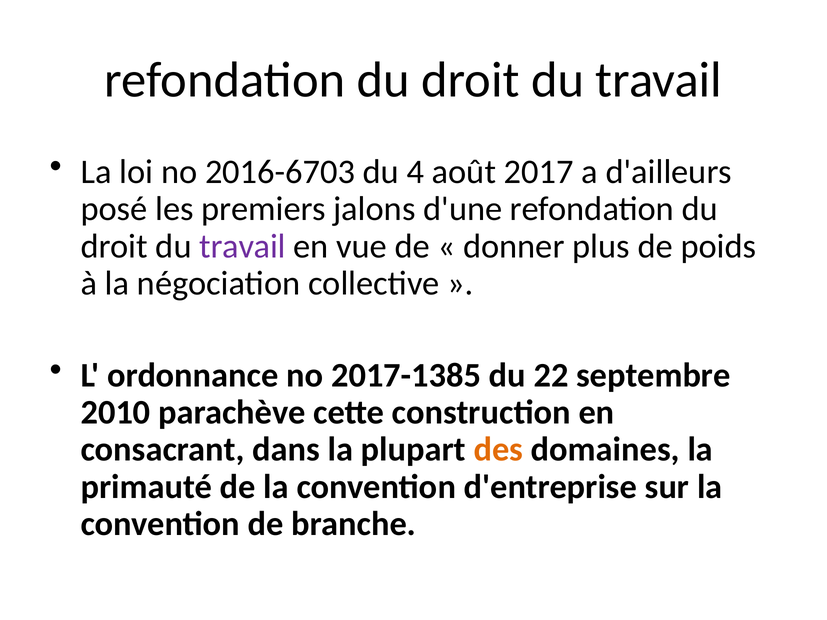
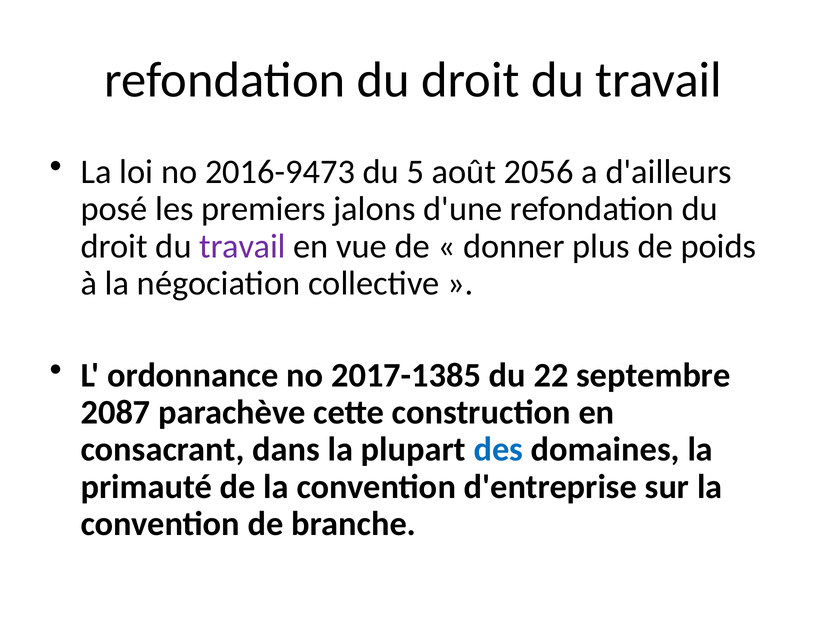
2016-6703: 2016-6703 -> 2016-9473
4: 4 -> 5
2017: 2017 -> 2056
2010: 2010 -> 2087
des colour: orange -> blue
